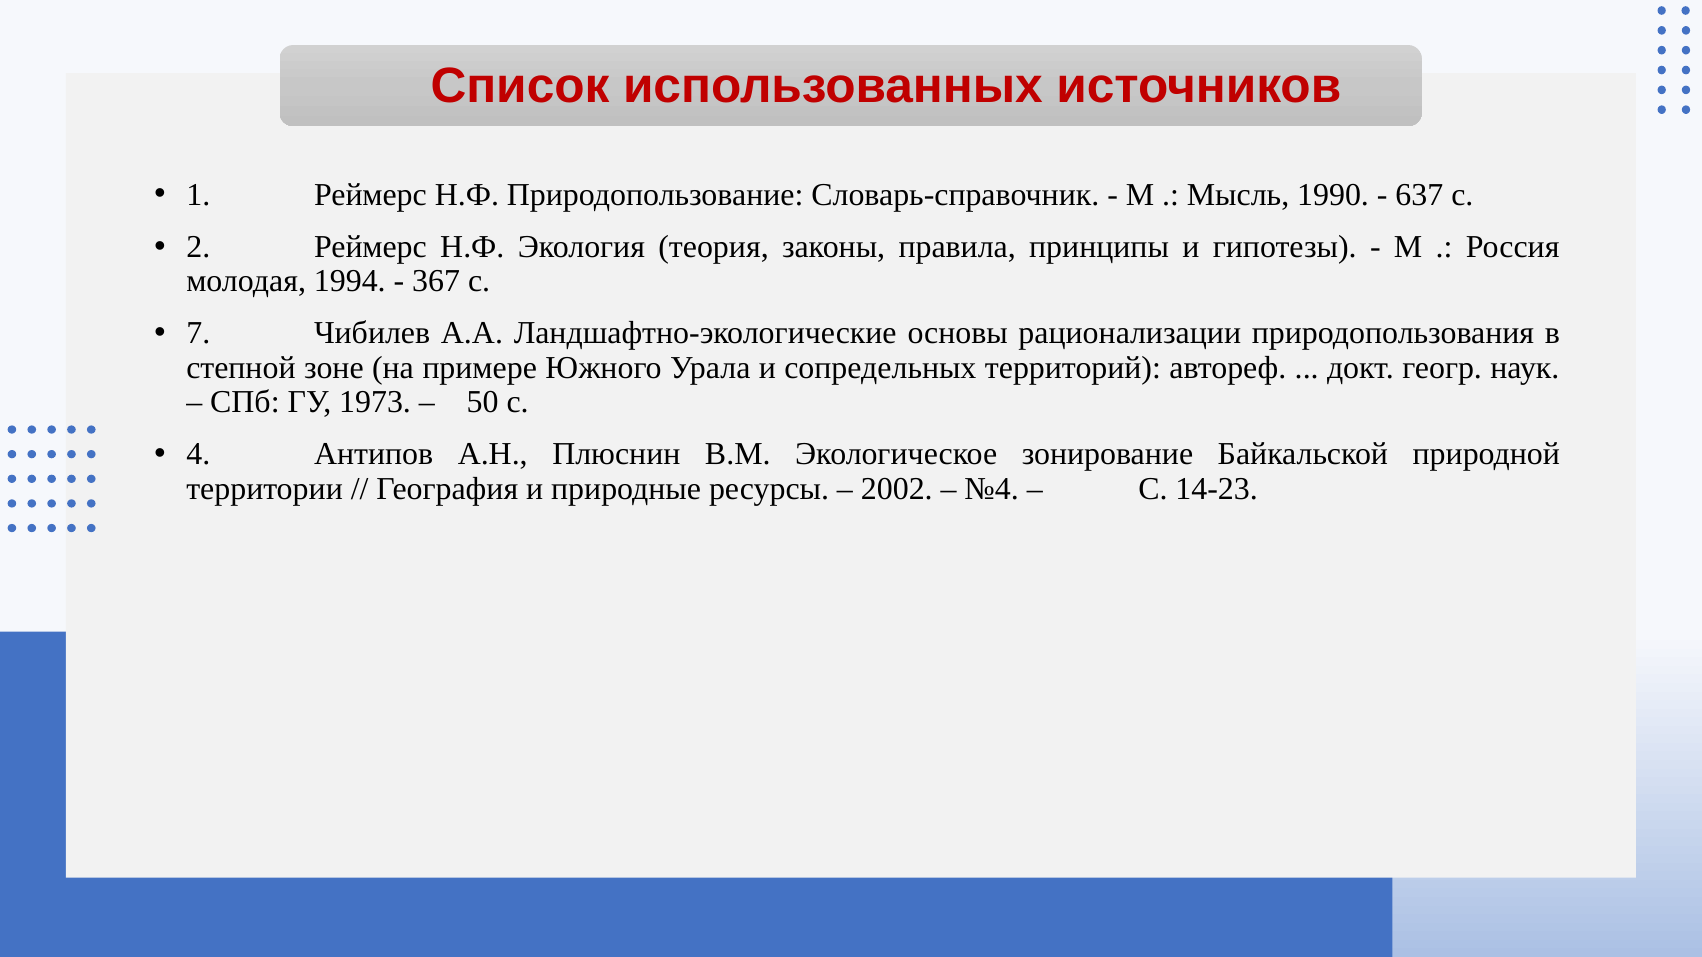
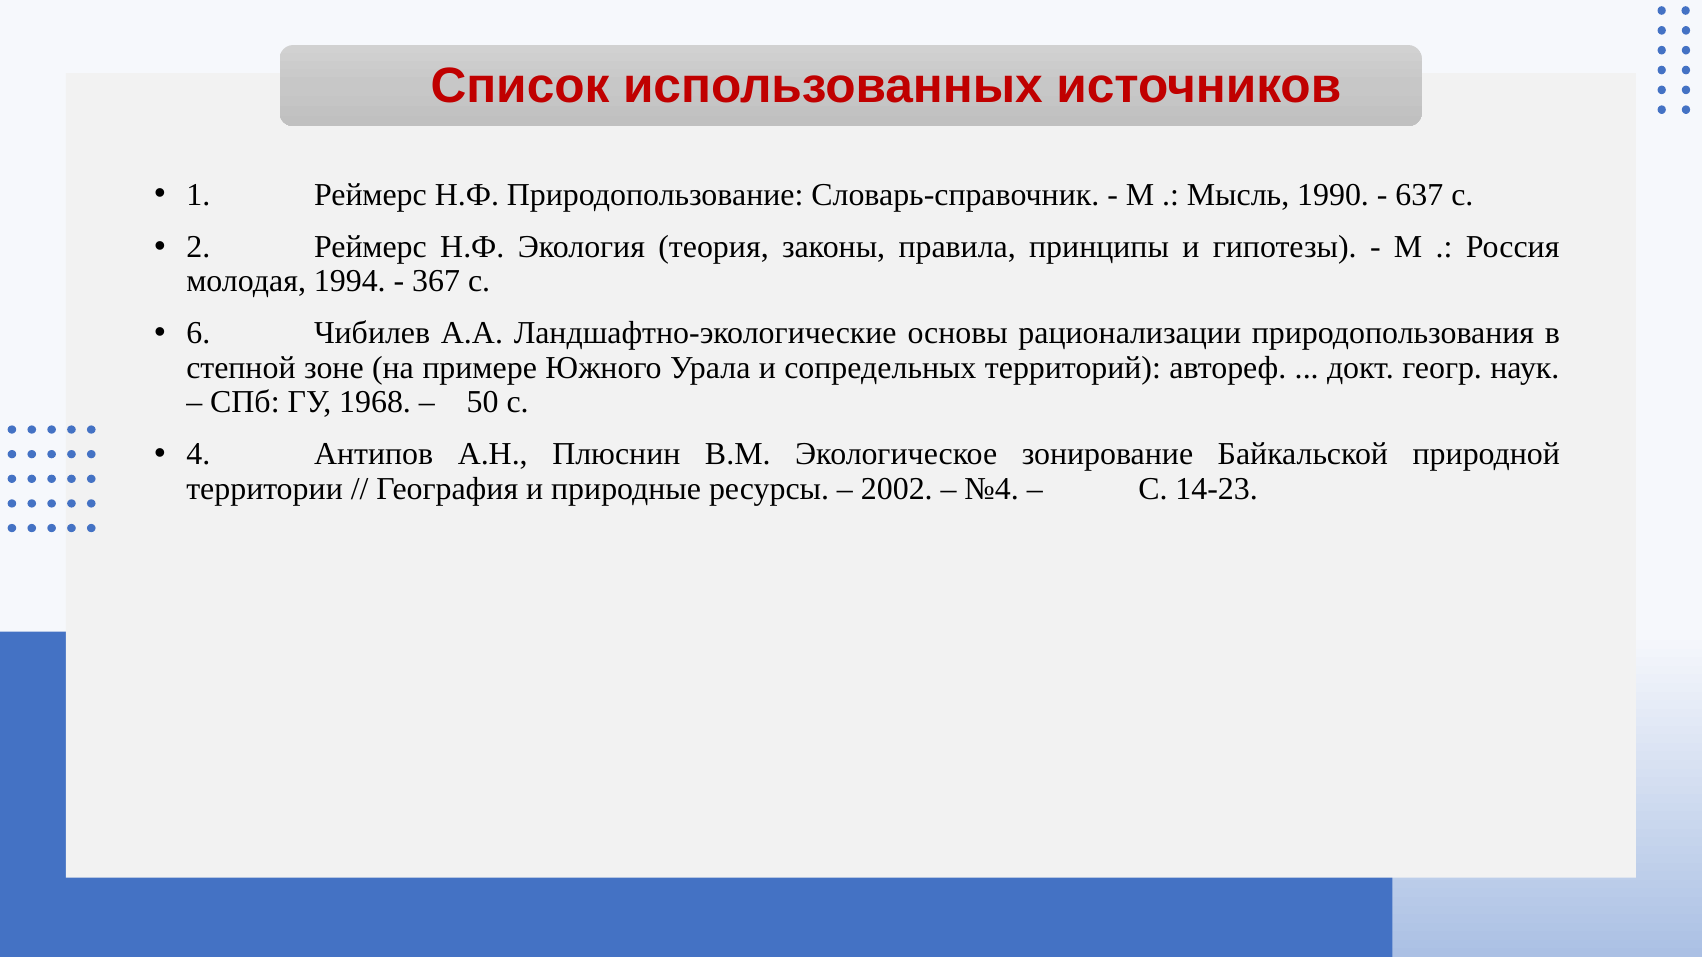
7: 7 -> 6
1973: 1973 -> 1968
